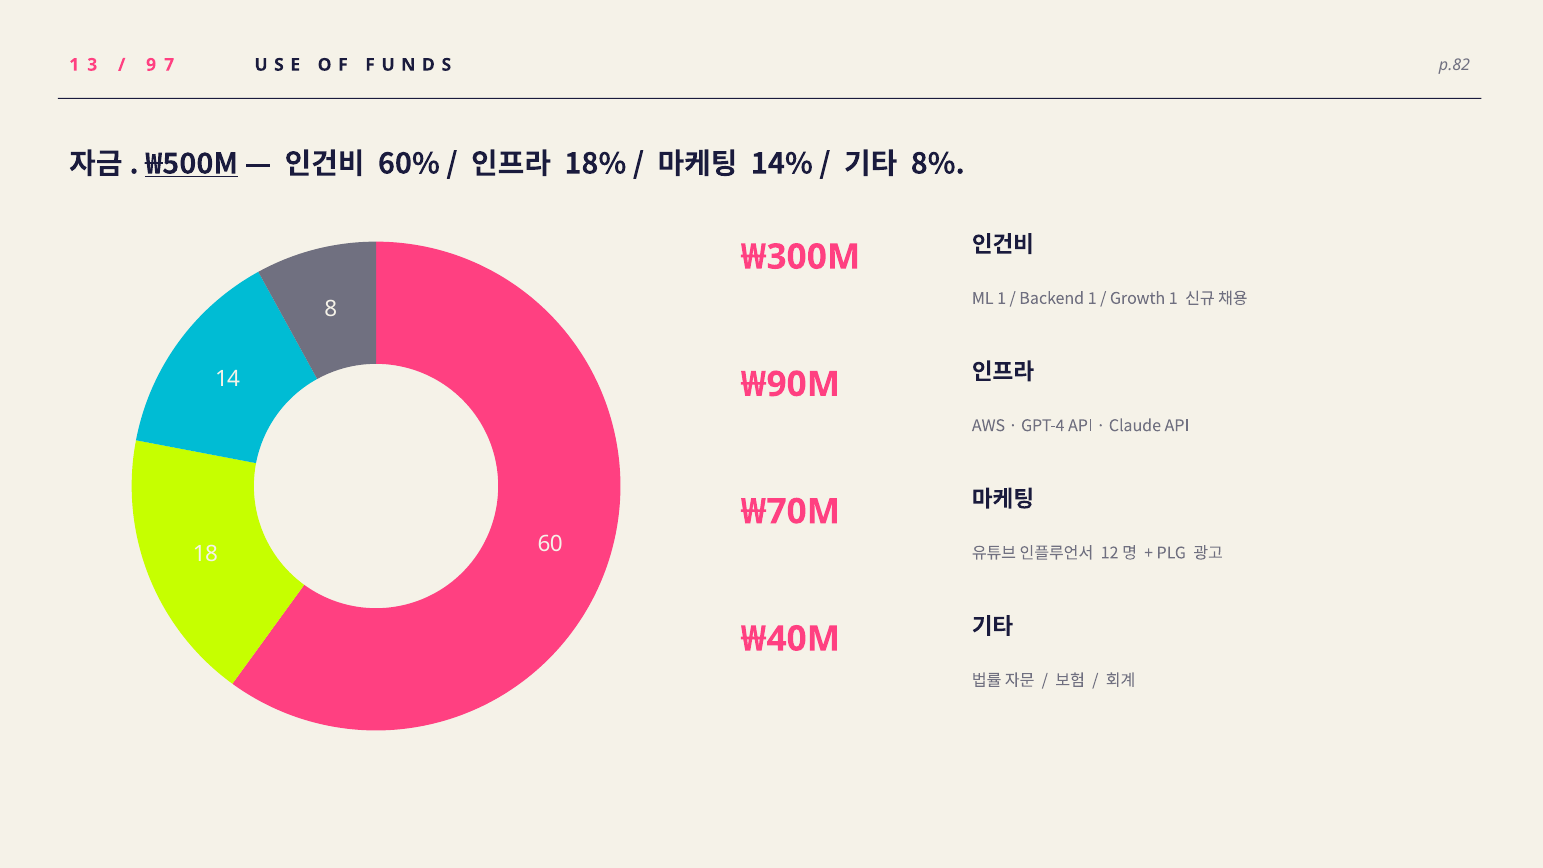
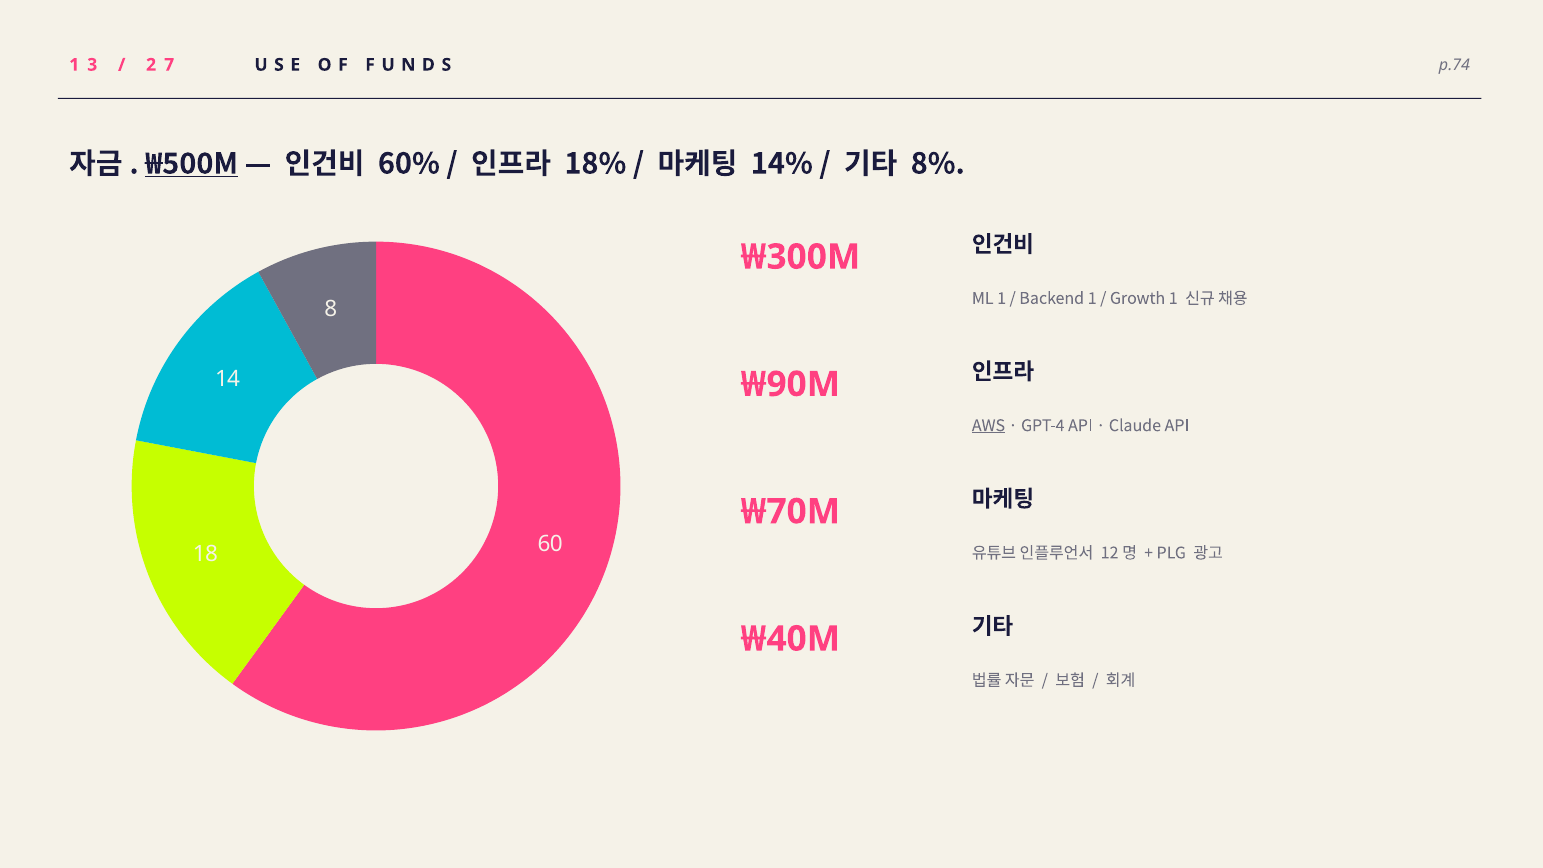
9: 9 -> 2
p.82: p.82 -> p.74
AWS underline: none -> present
